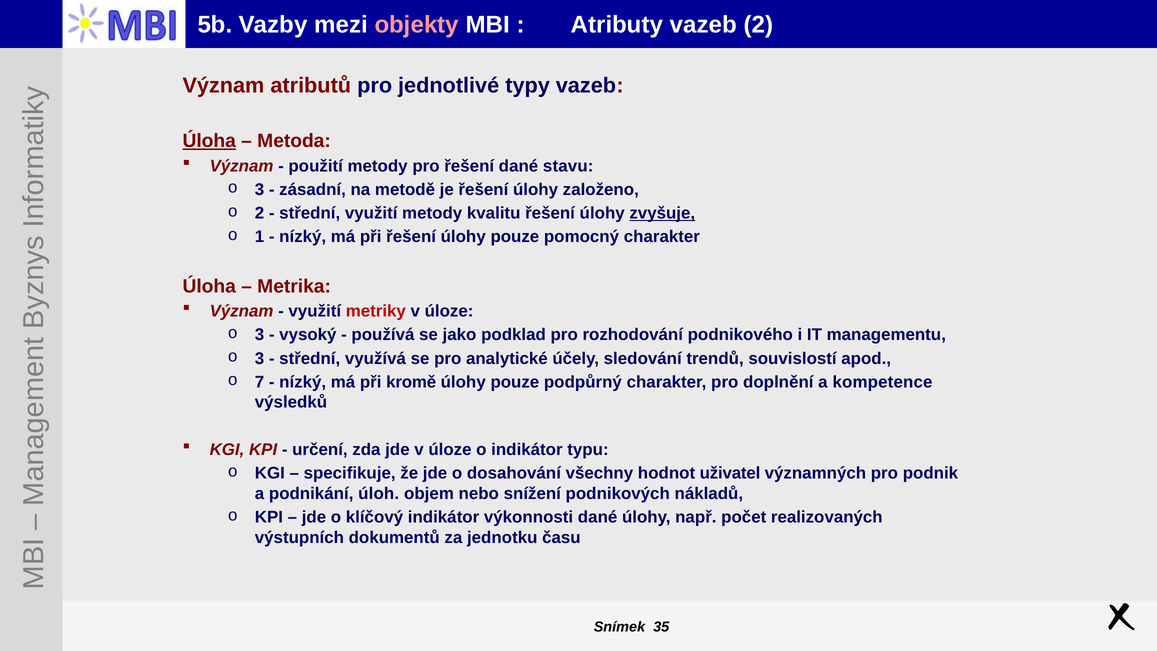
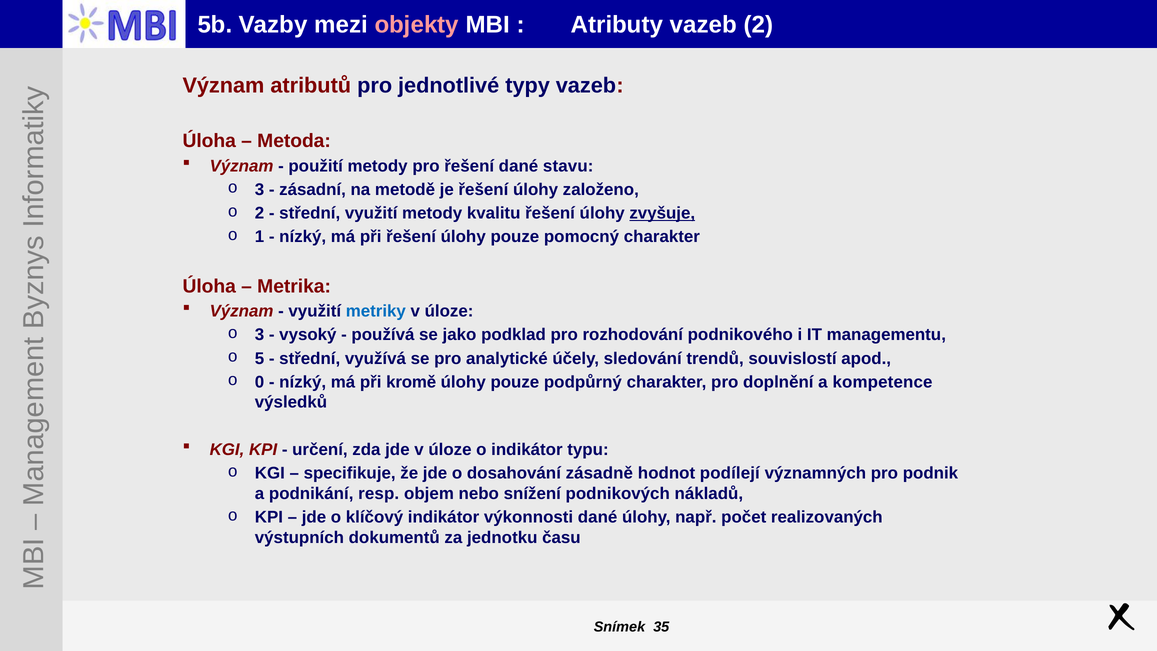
Úloha at (209, 141) underline: present -> none
metriky colour: red -> blue
3 at (260, 358): 3 -> 5
7: 7 -> 0
všechny: všechny -> zásadně
uživatel: uživatel -> podílejí
úloh: úloh -> resp
